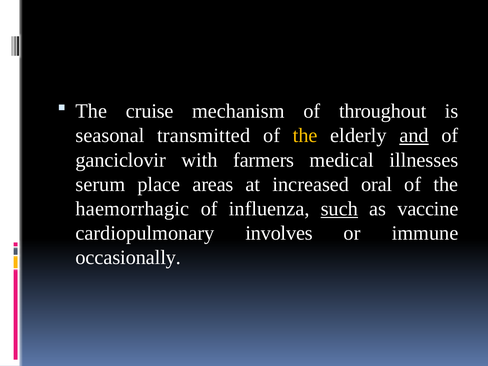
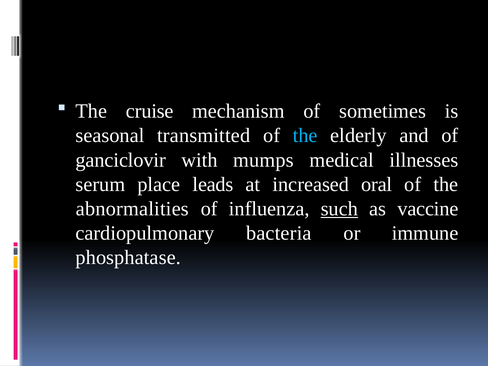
throughout: throughout -> sometimes
the at (305, 136) colour: yellow -> light blue
and underline: present -> none
farmers: farmers -> mumps
areas: areas -> leads
haemorrhagic: haemorrhagic -> abnormalities
involves: involves -> bacteria
occasionally: occasionally -> phosphatase
